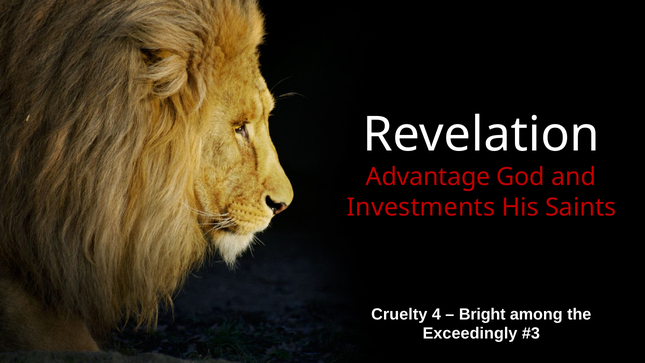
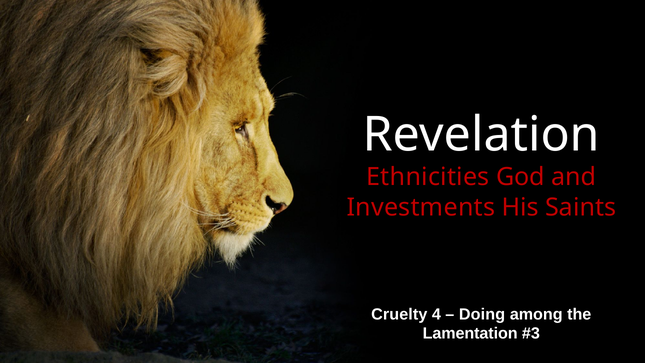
Advantage: Advantage -> Ethnicities
Bright: Bright -> Doing
Exceedingly: Exceedingly -> Lamentation
